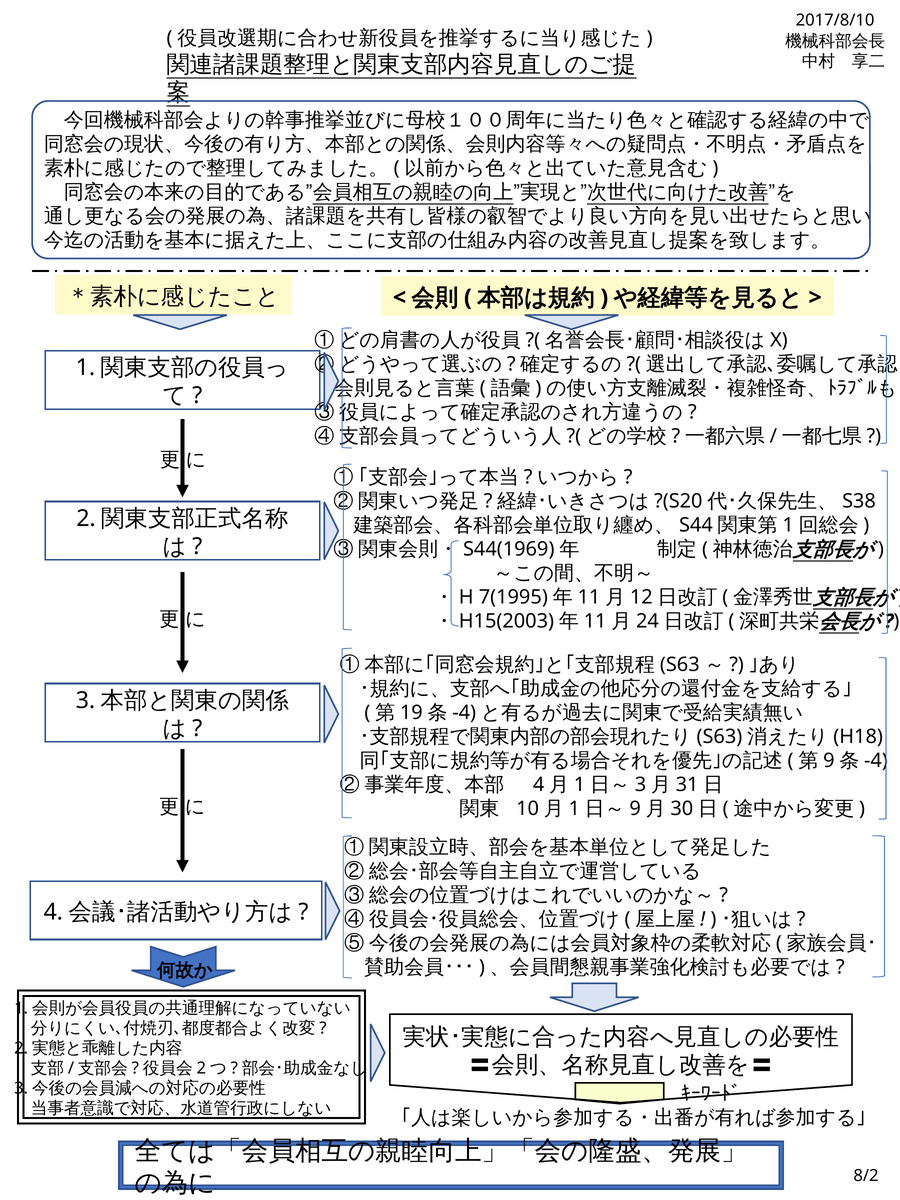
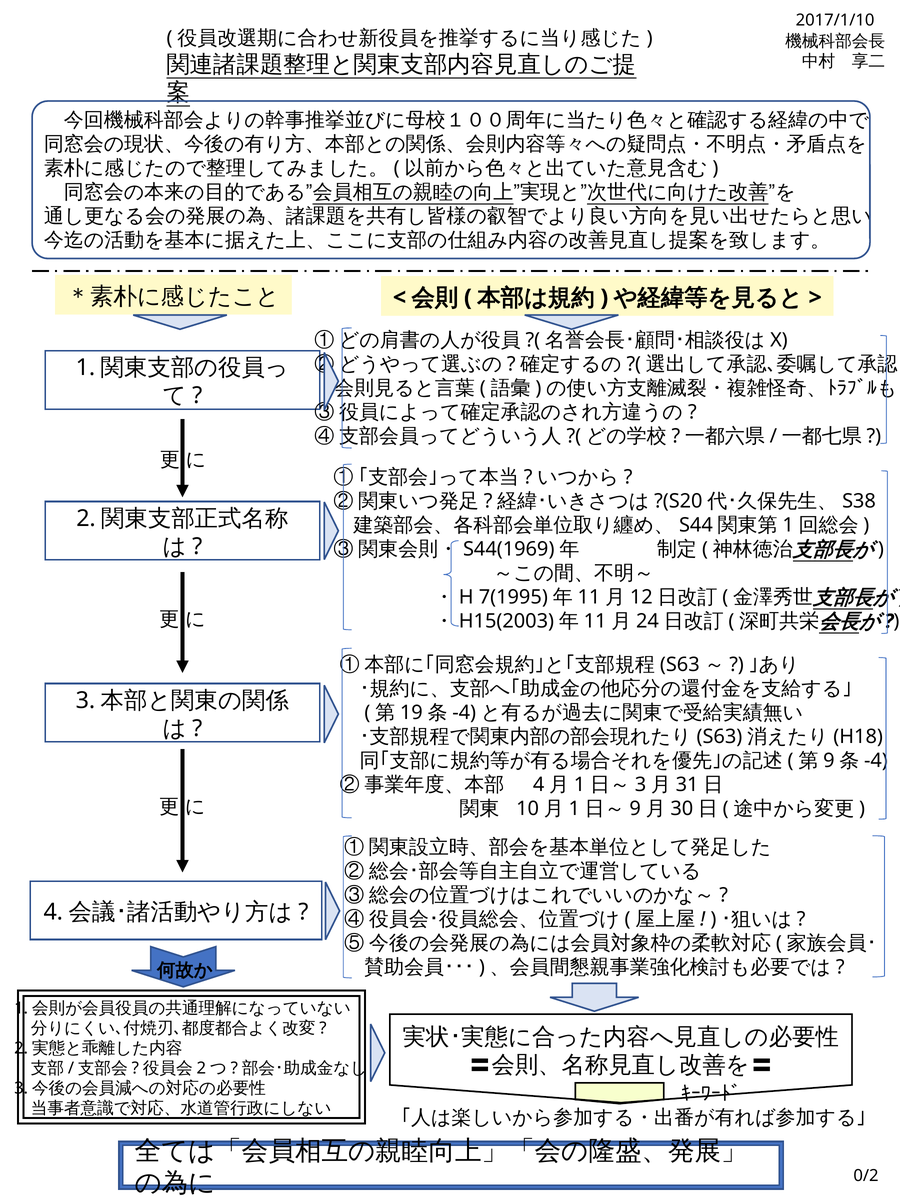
2017/8/10: 2017/8/10 -> 2017/1/10
8/2: 8/2 -> 0/2
